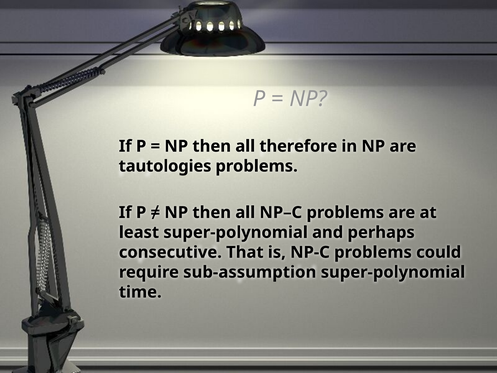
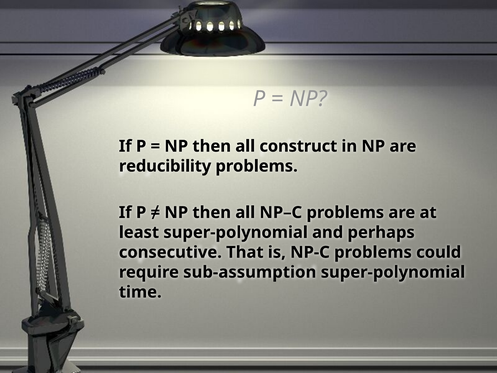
therefore: therefore -> construct
tautologies: tautologies -> reducibility
